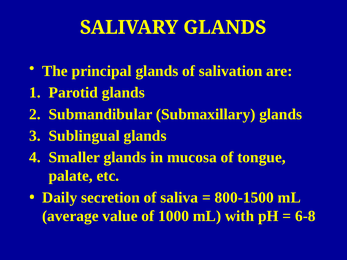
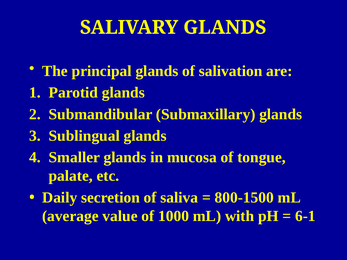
6-8: 6-8 -> 6-1
